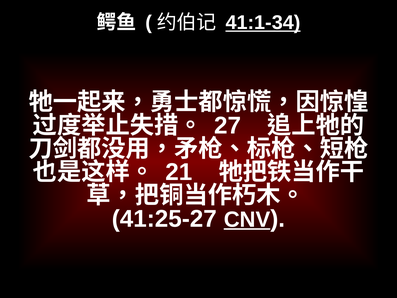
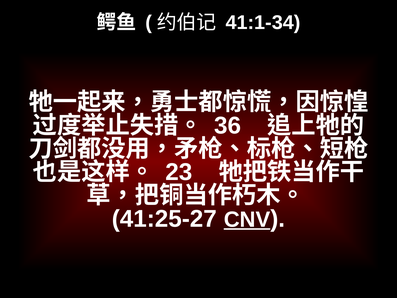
41:1-34 underline: present -> none
27: 27 -> 36
21: 21 -> 23
